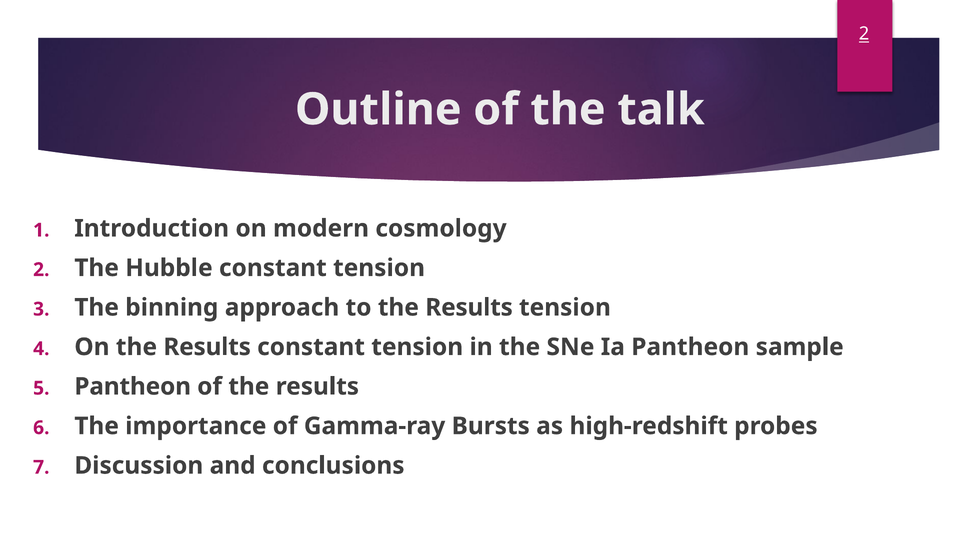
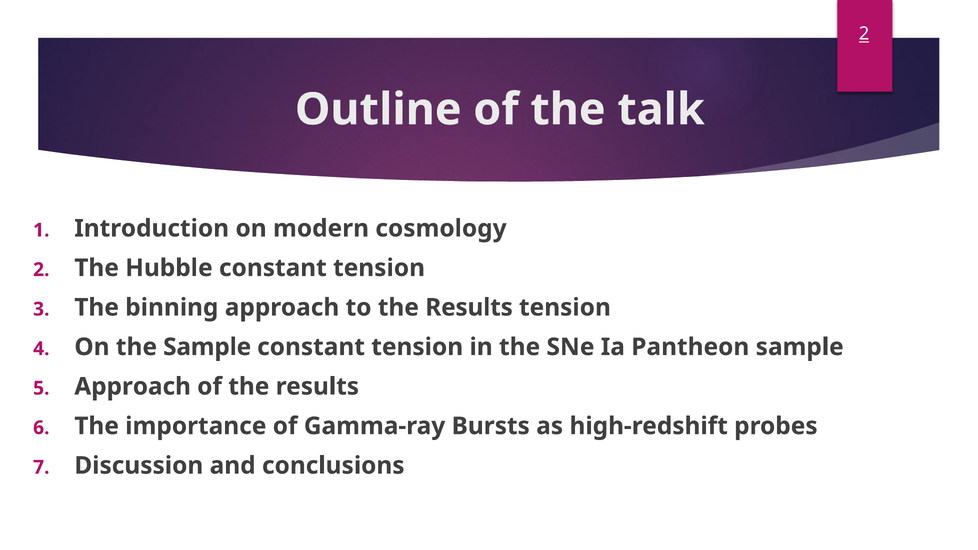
On the Results: Results -> Sample
Pantheon at (133, 387): Pantheon -> Approach
